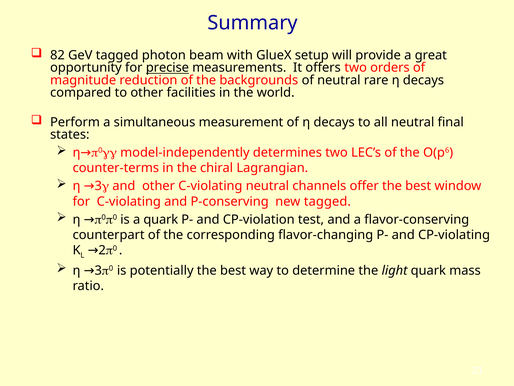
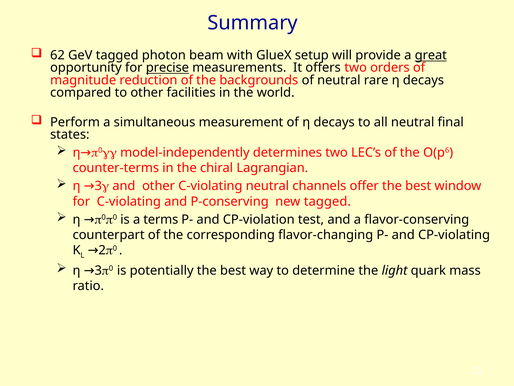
82: 82 -> 62
great underline: none -> present
a quark: quark -> terms
